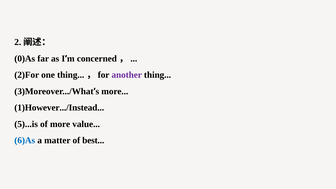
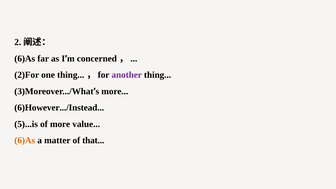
0)As at (25, 59): 0)As -> 6)As
1)However.../Instead: 1)However.../Instead -> 6)However.../Instead
6)As at (25, 140) colour: blue -> orange
best: best -> that
